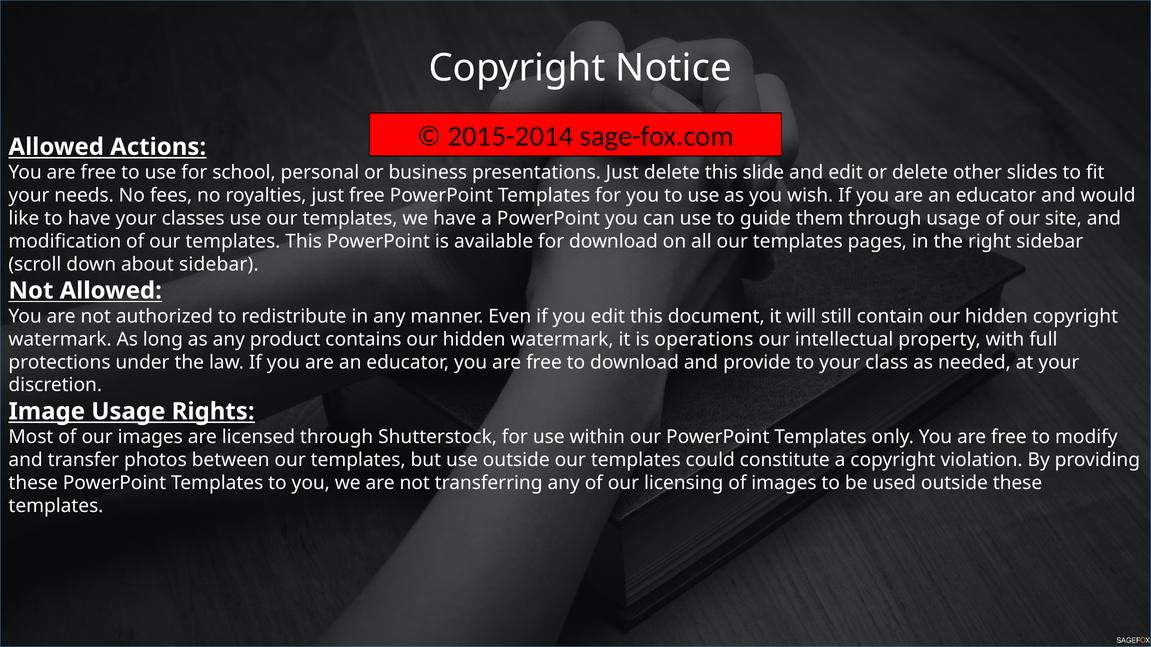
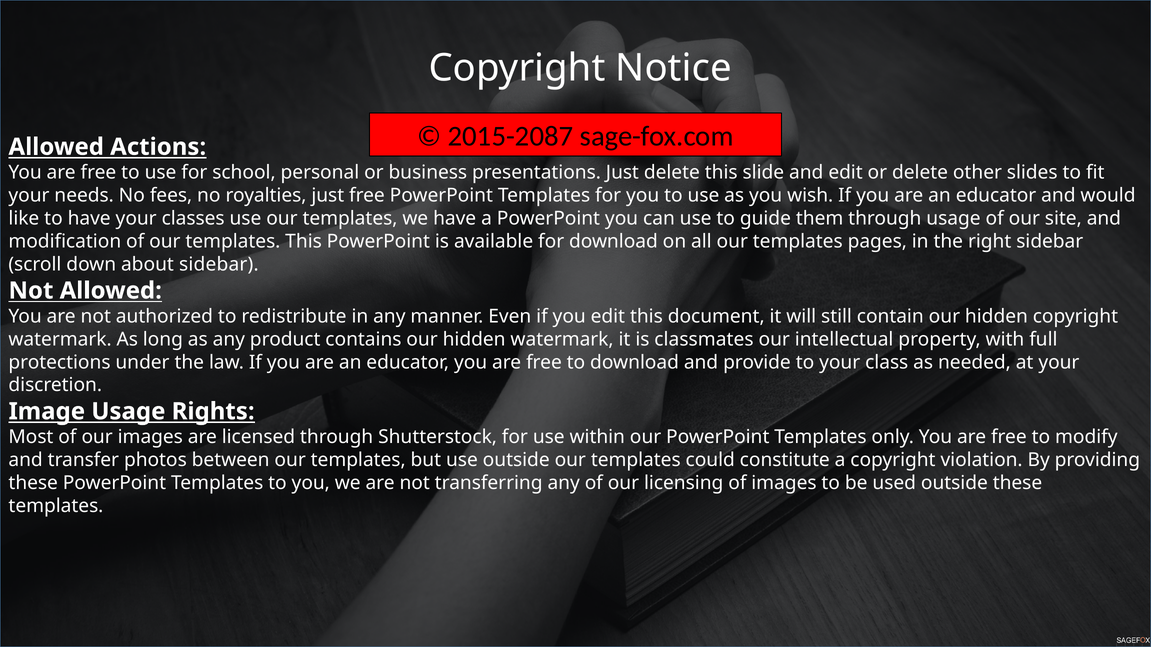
2015-2014: 2015-2014 -> 2015-2087
operations: operations -> classmates
